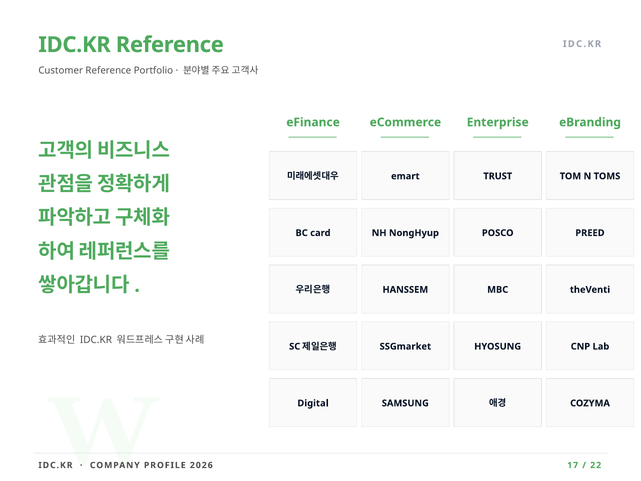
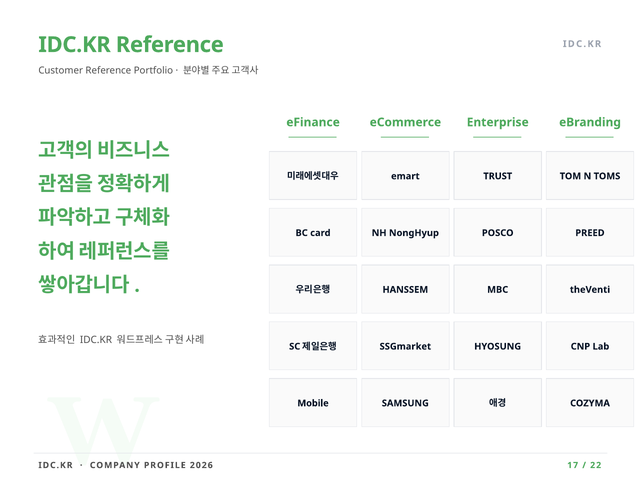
Digital: Digital -> Mobile
